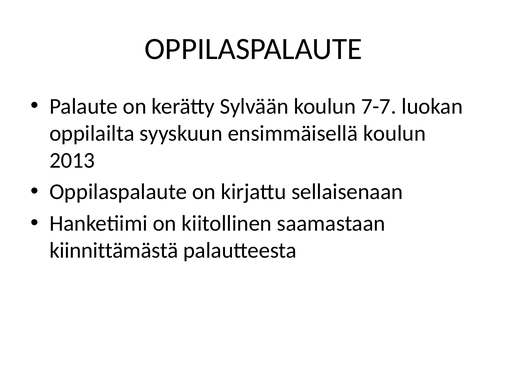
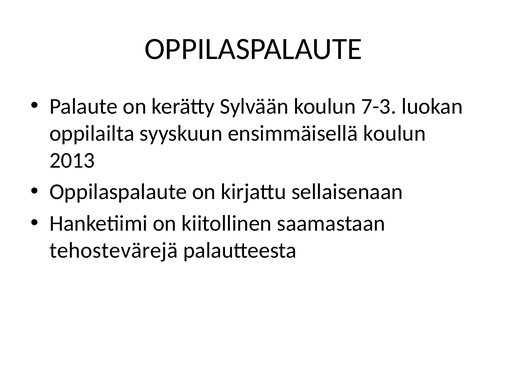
7-7: 7-7 -> 7-3
kiinnittämästä: kiinnittämästä -> tehostevärejä
